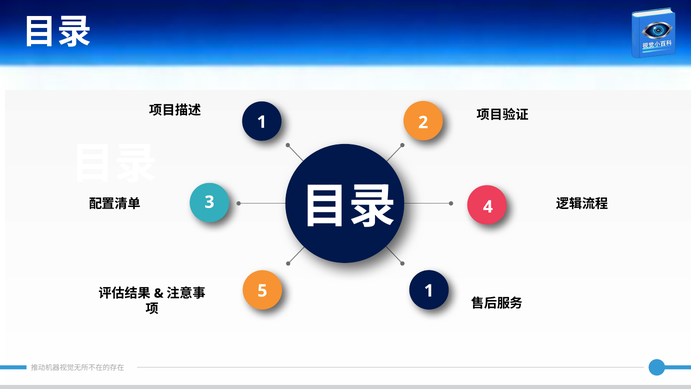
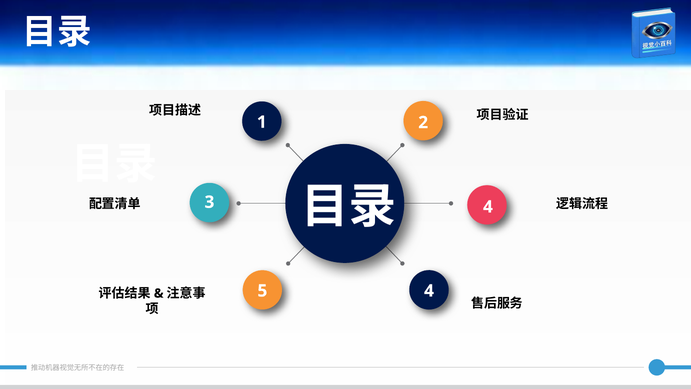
5 1: 1 -> 4
